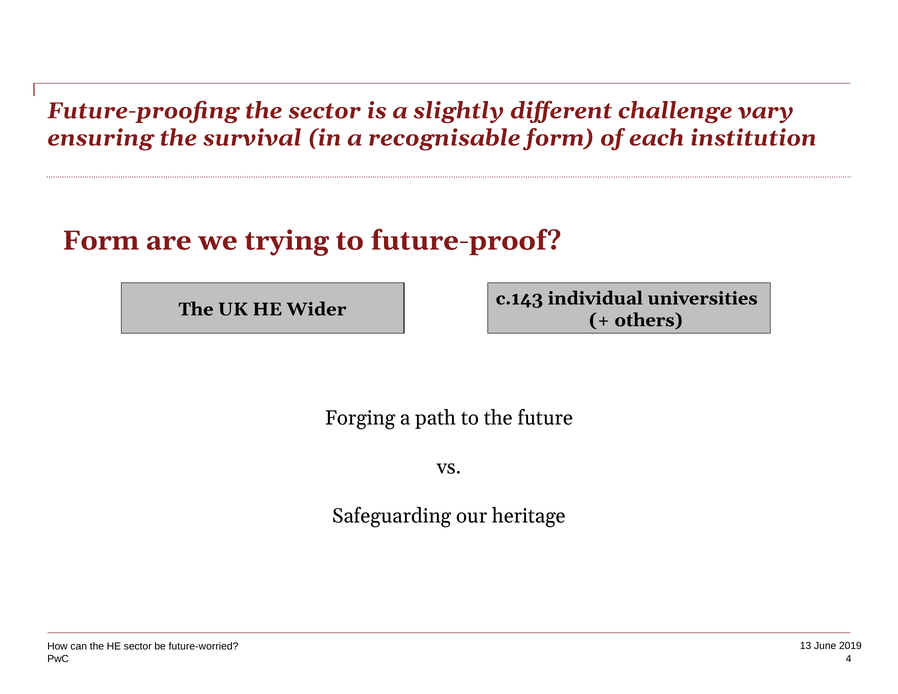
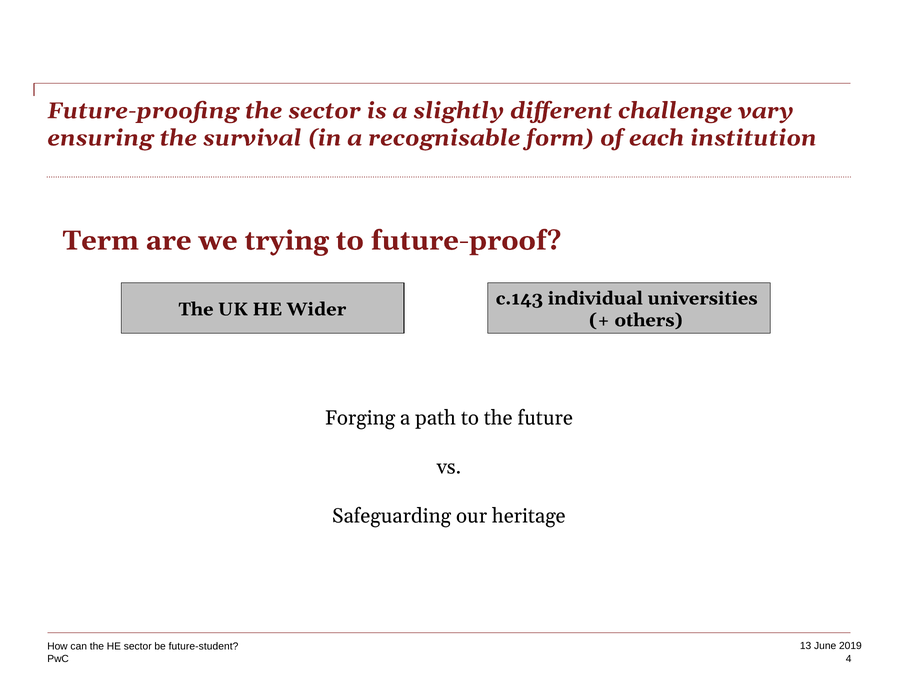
Form at (101, 241): Form -> Term
future-worried: future-worried -> future-student
